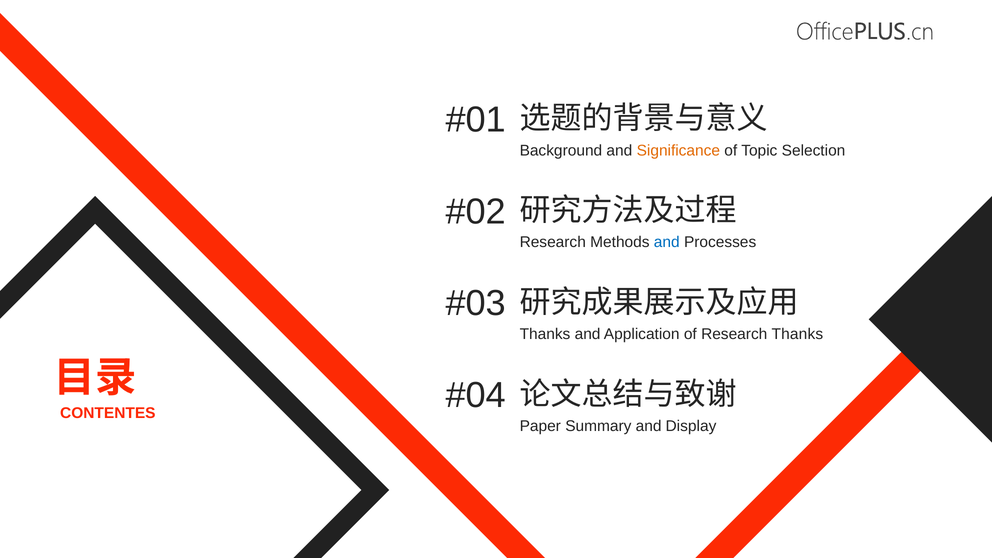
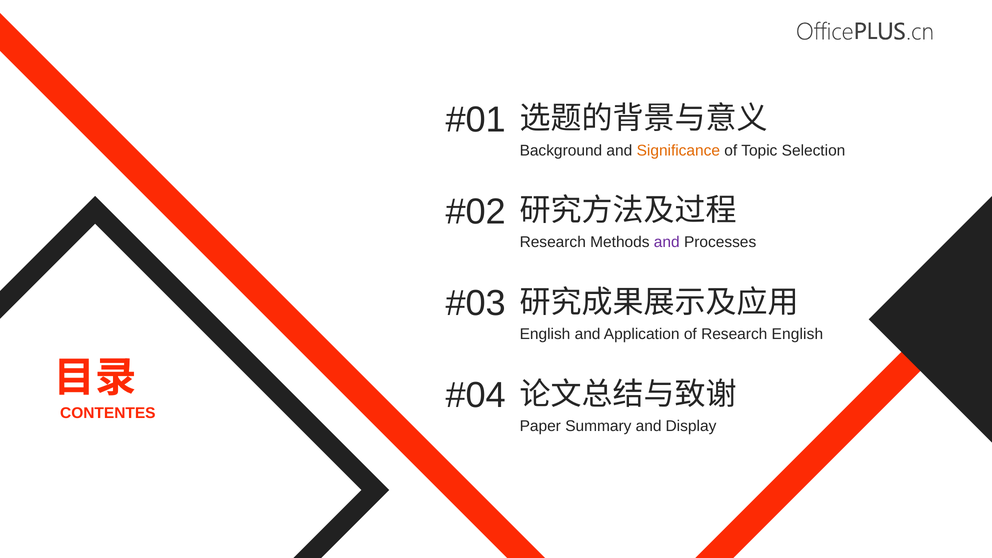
and at (667, 242) colour: blue -> purple
Thanks at (545, 334): Thanks -> English
Research Thanks: Thanks -> English
